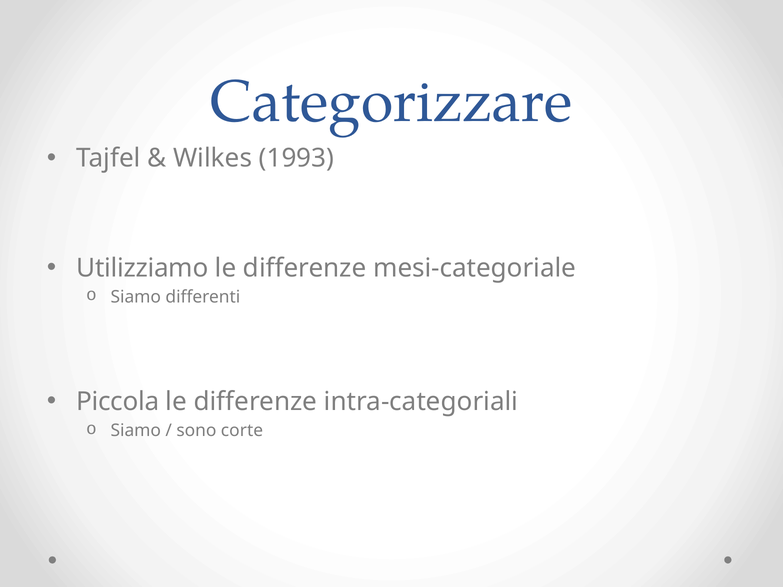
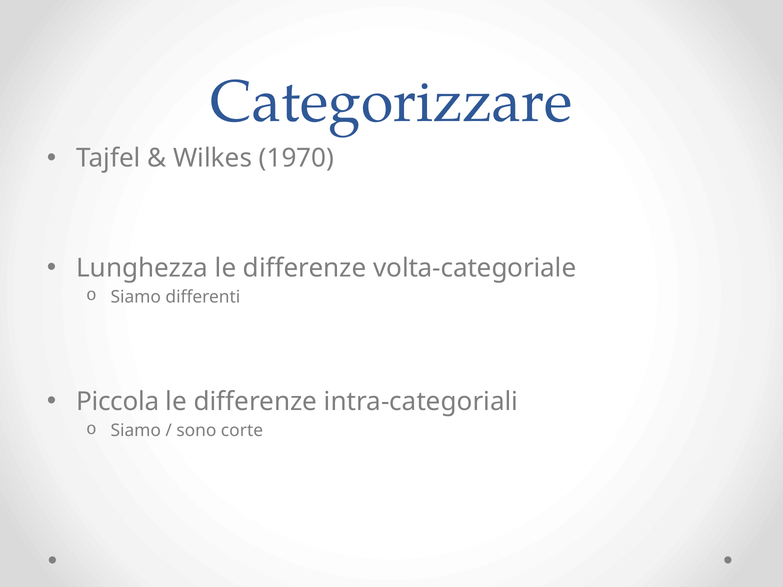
1993: 1993 -> 1970
Utilizziamo: Utilizziamo -> Lunghezza
mesi-categoriale: mesi-categoriale -> volta-categoriale
